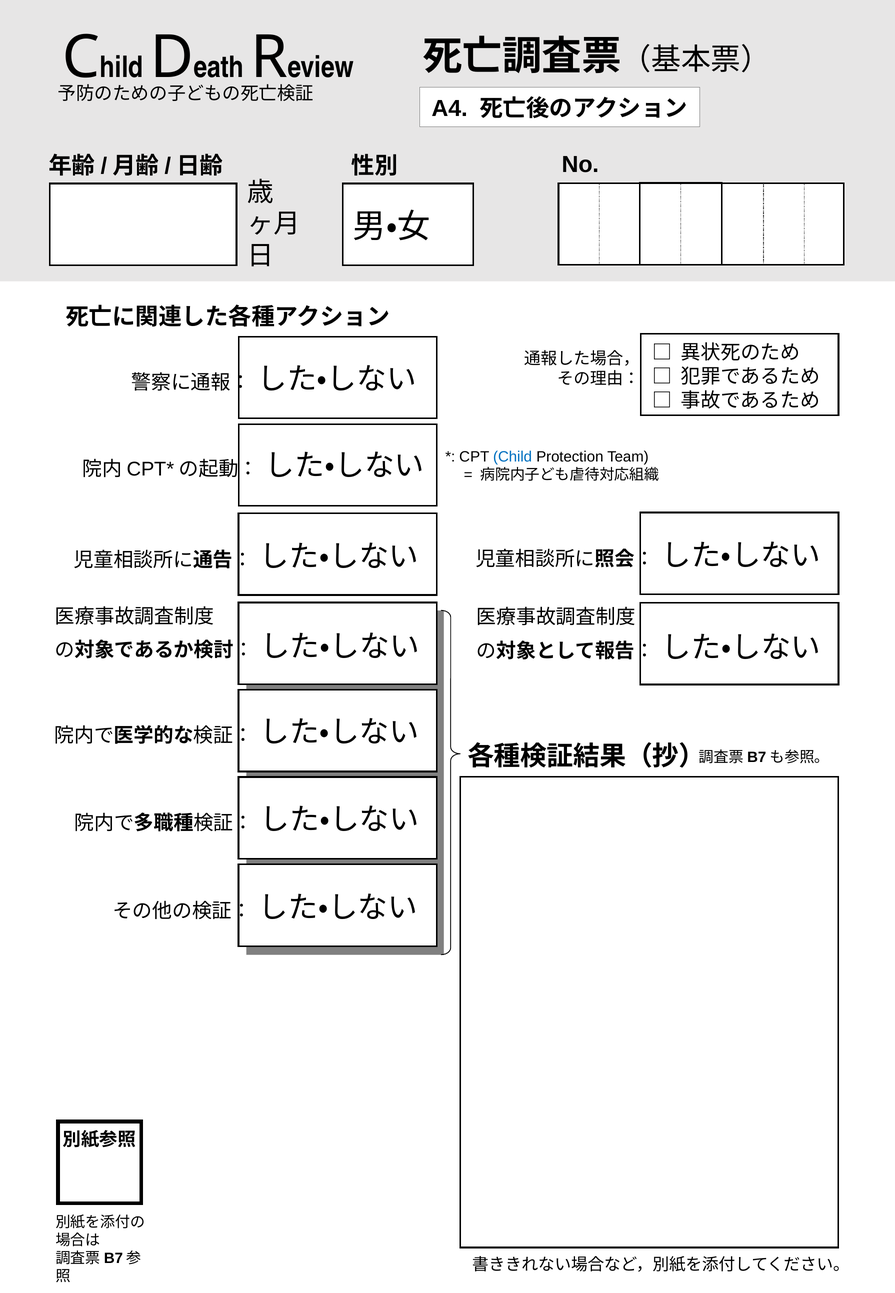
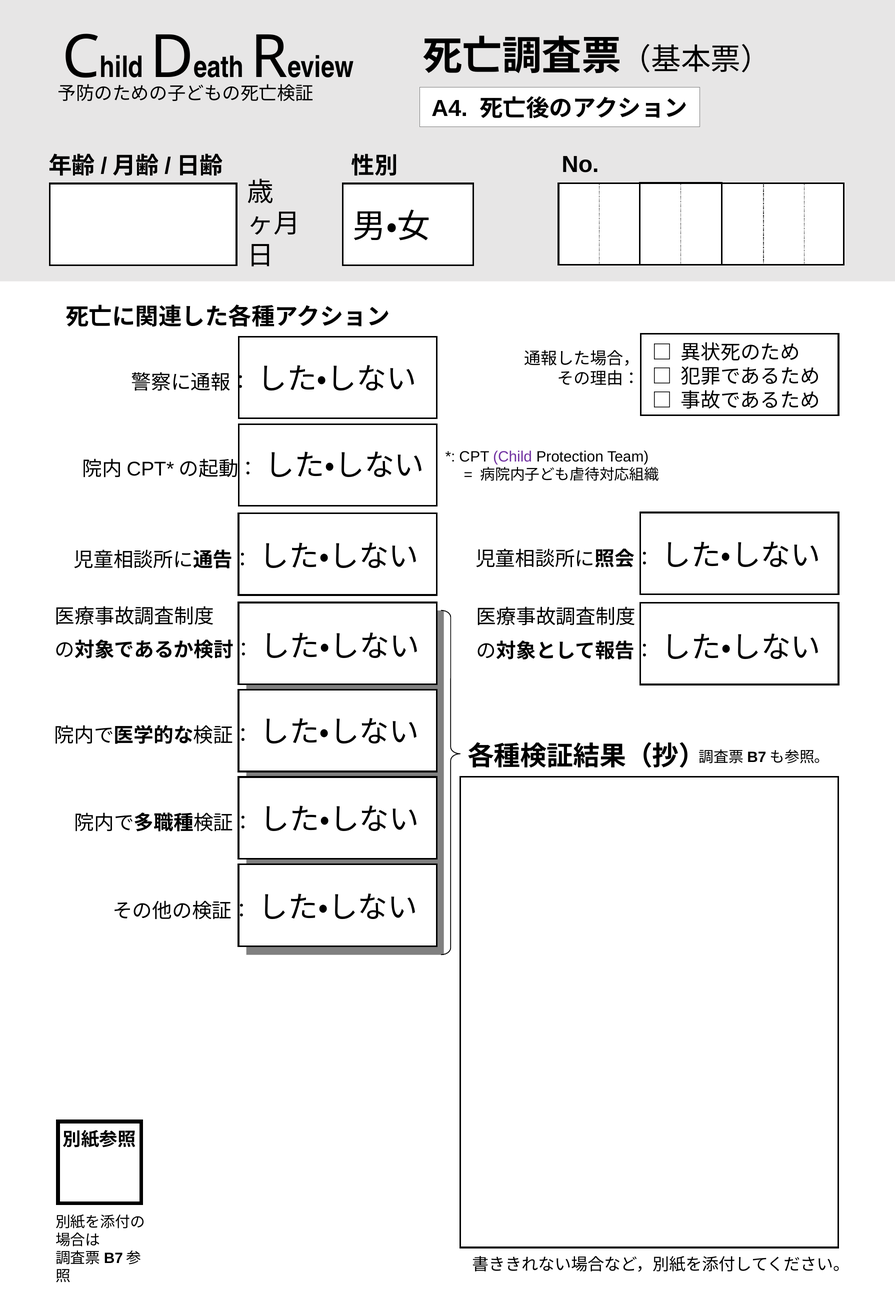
Child colour: blue -> purple
